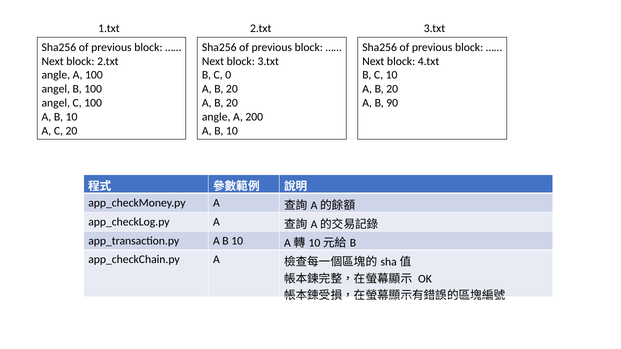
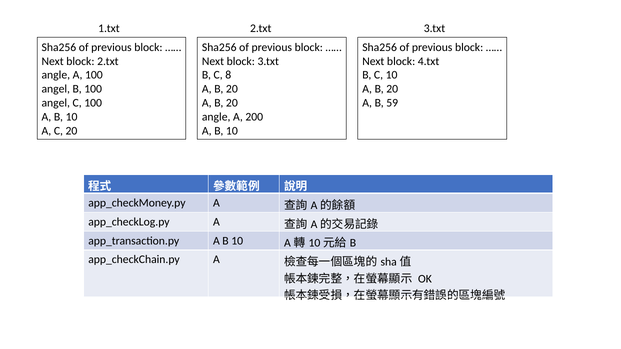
0: 0 -> 8
90: 90 -> 59
